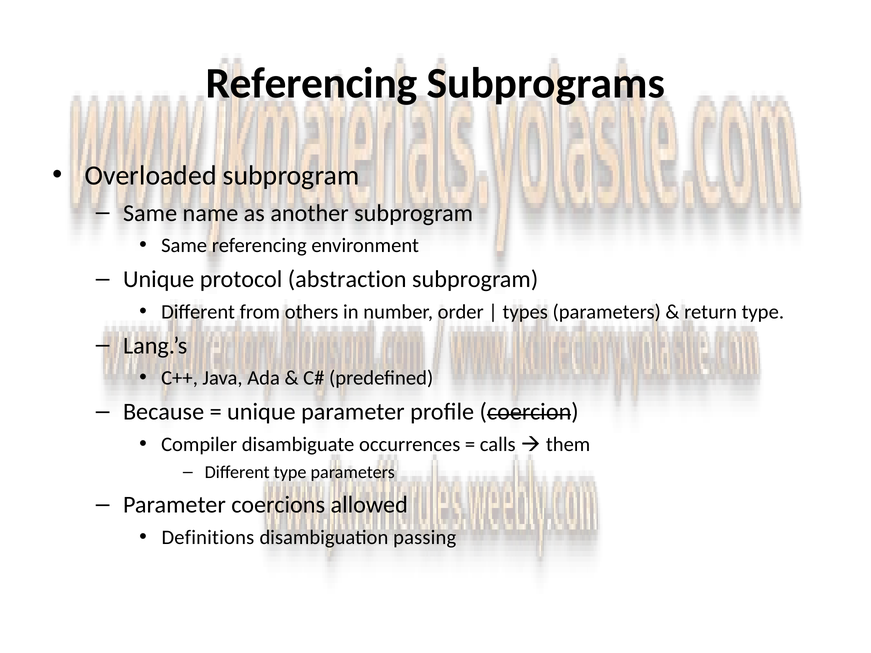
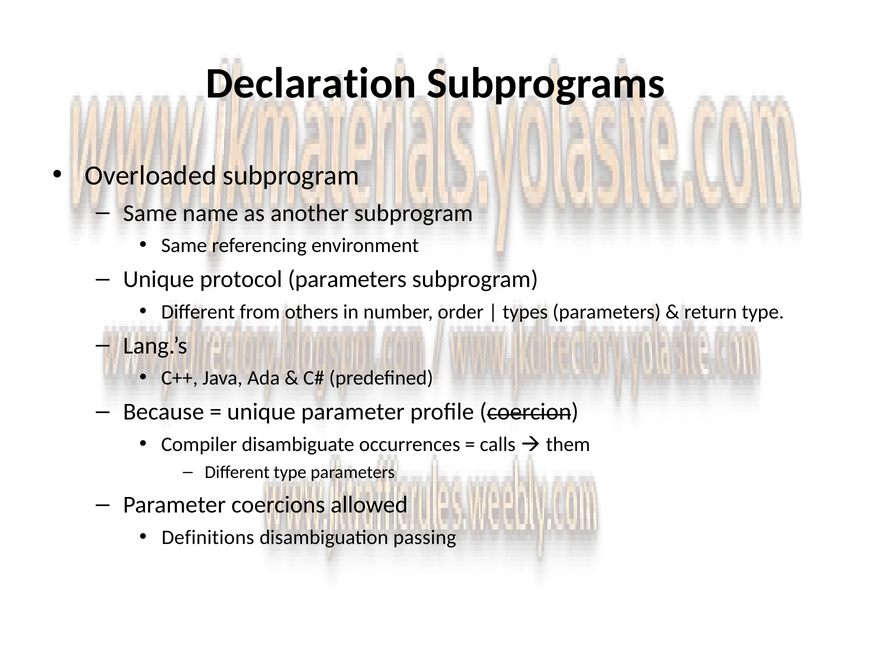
Referencing at (311, 84): Referencing -> Declaration
protocol abstraction: abstraction -> parameters
